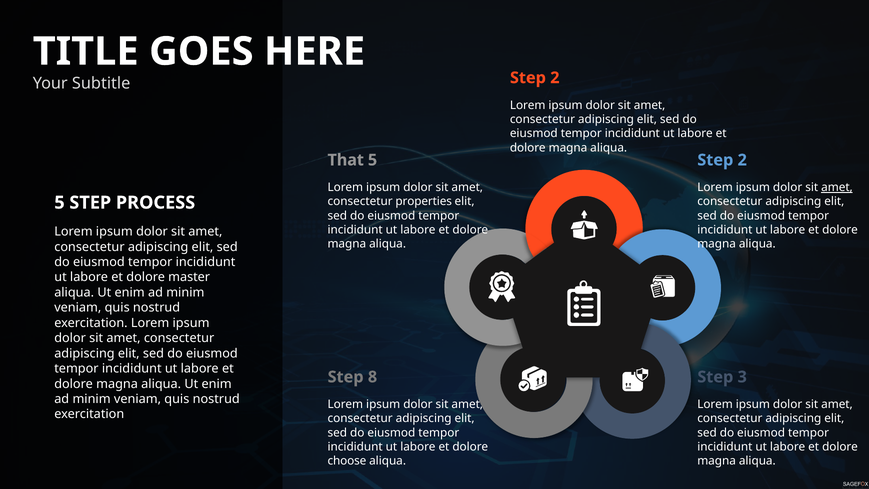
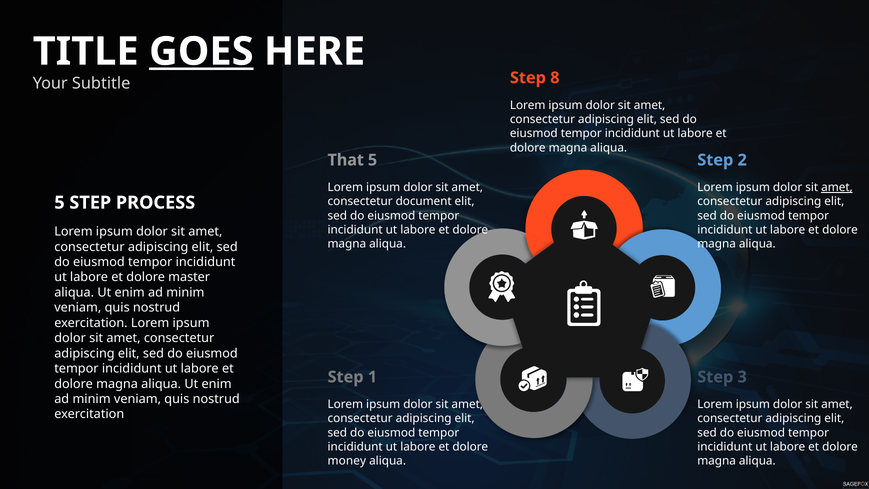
GOES underline: none -> present
2 at (555, 78): 2 -> 8
properties: properties -> document
8: 8 -> 1
choose: choose -> money
